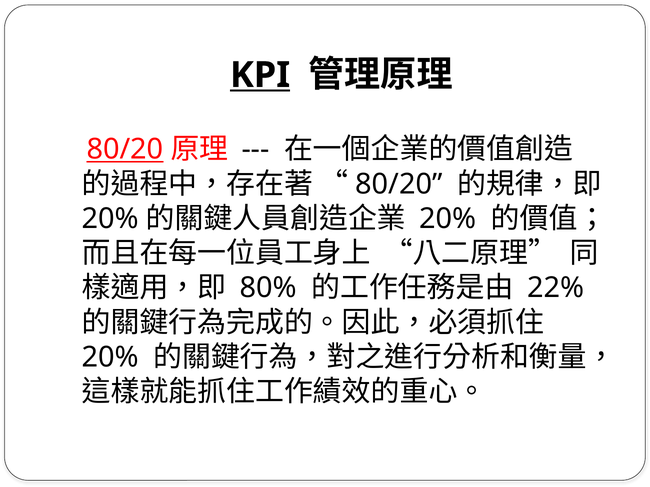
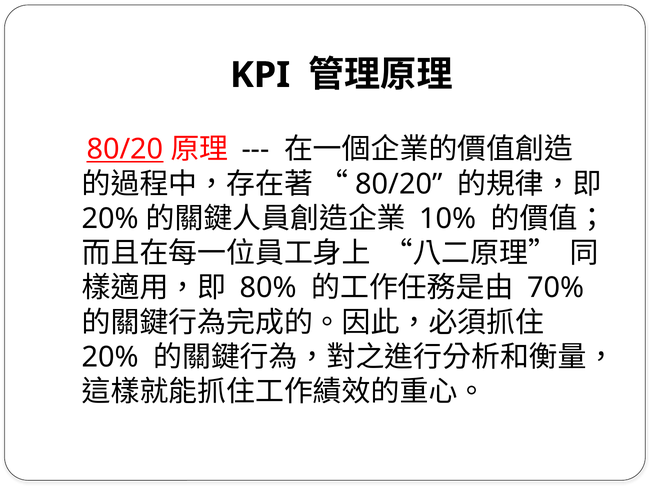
KPI underline: present -> none
20% at (448, 219): 20% -> 10%
22%: 22% -> 70%
